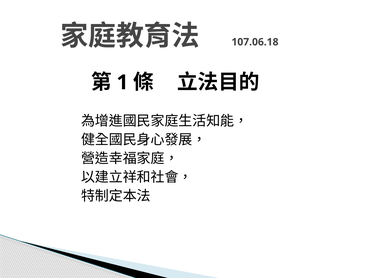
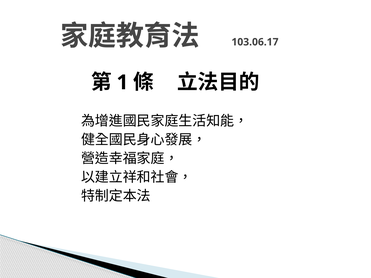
107.06.18: 107.06.18 -> 103.06.17
